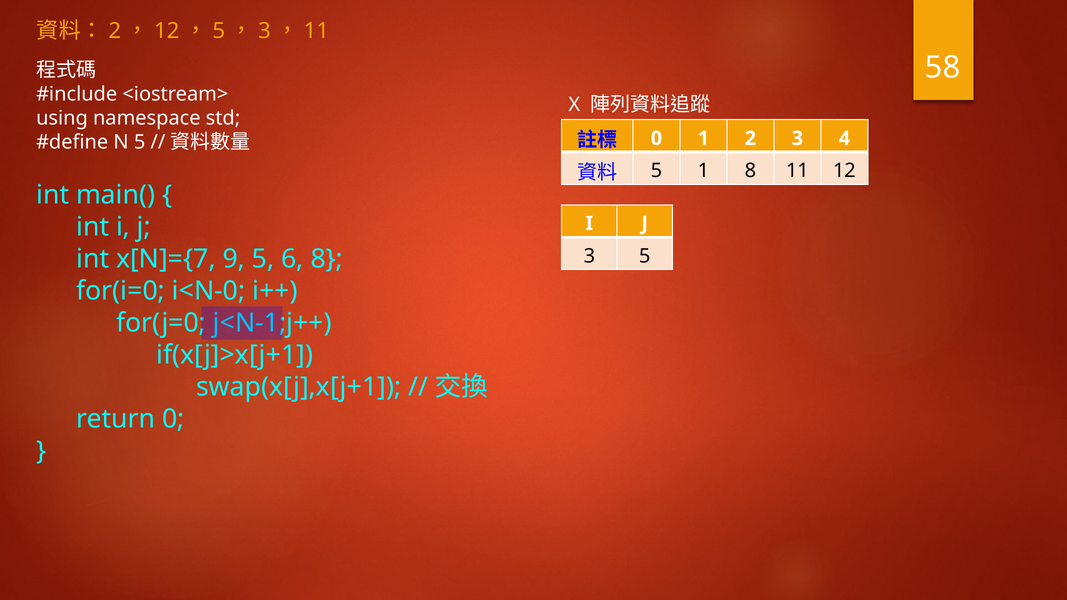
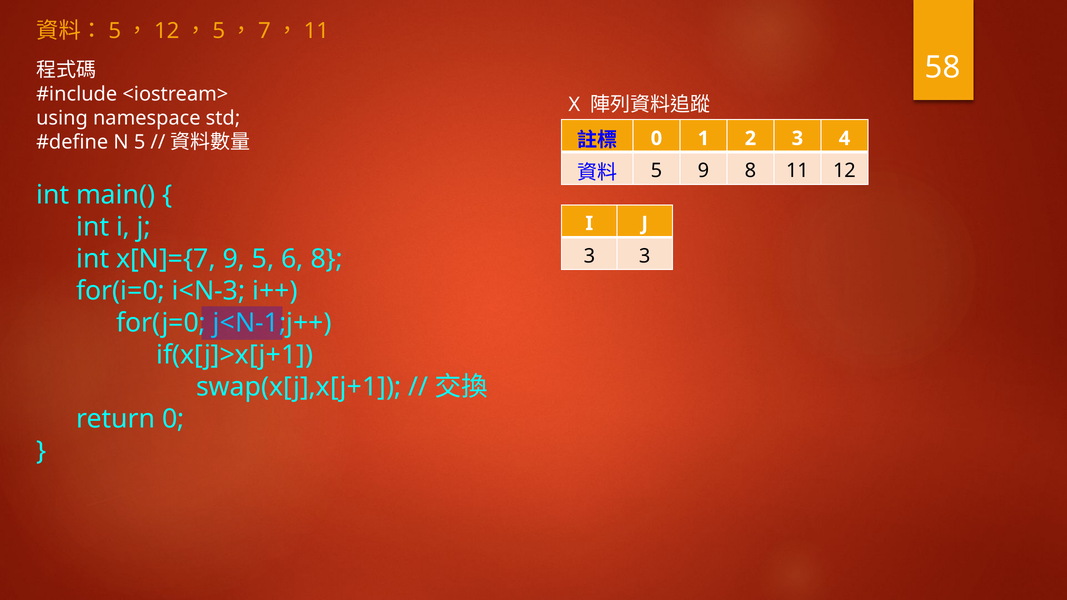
2 at (115, 31): 2 -> 5
3 at (264, 31): 3 -> 7
5 1: 1 -> 9
3 5: 5 -> 3
i<N-0: i<N-0 -> i<N-3
